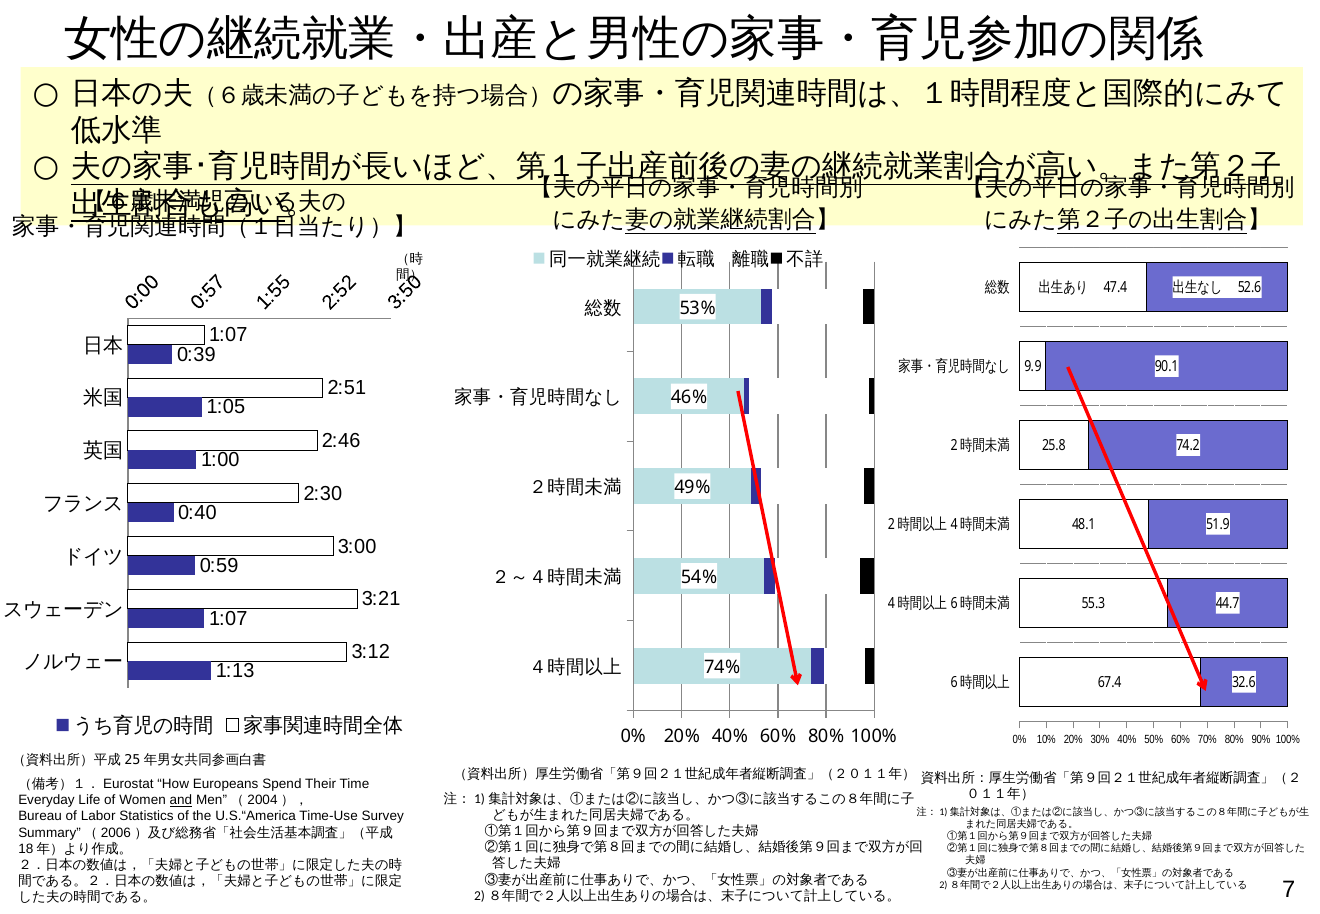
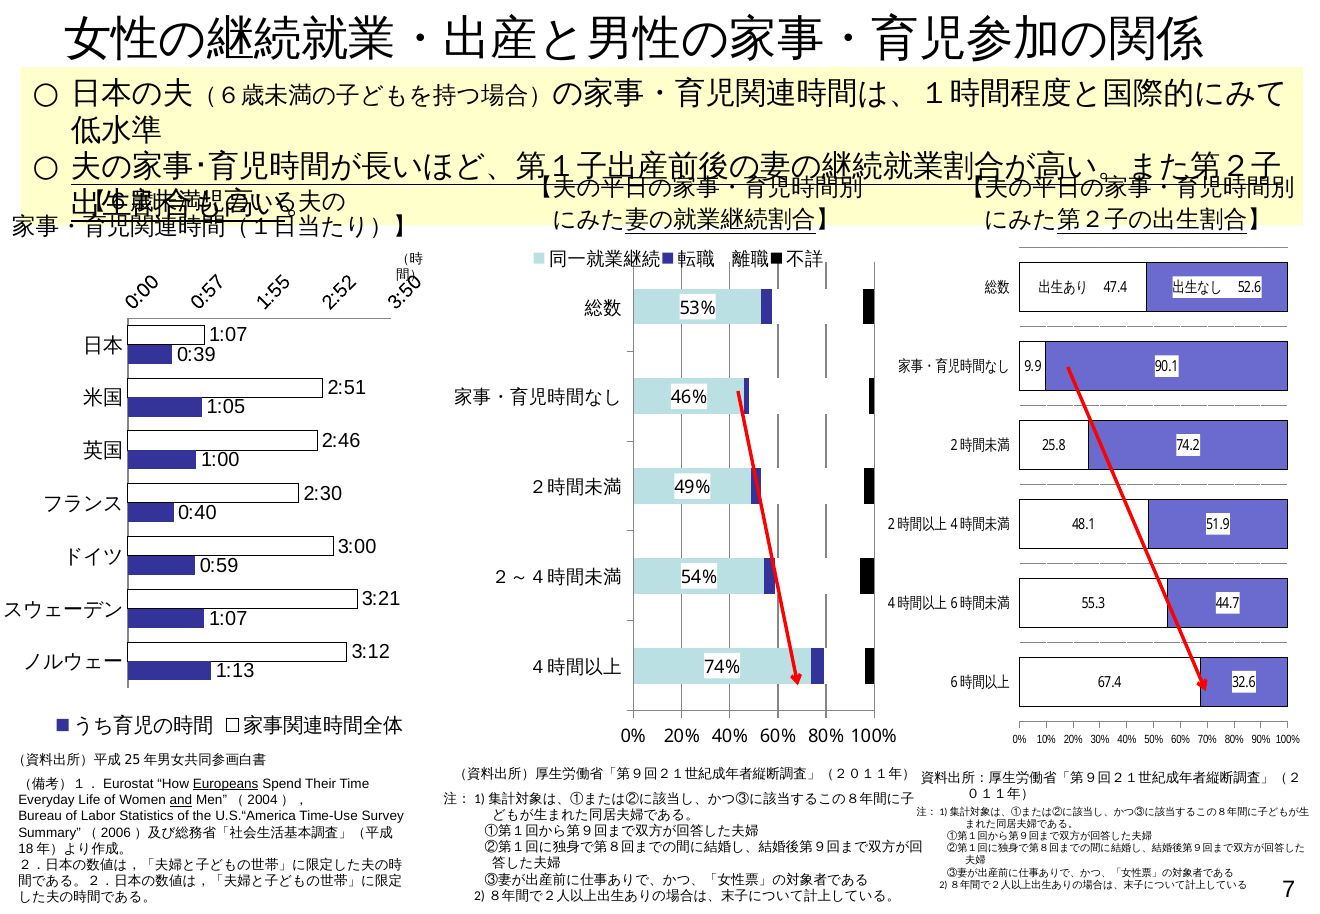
Europeans underline: none -> present
